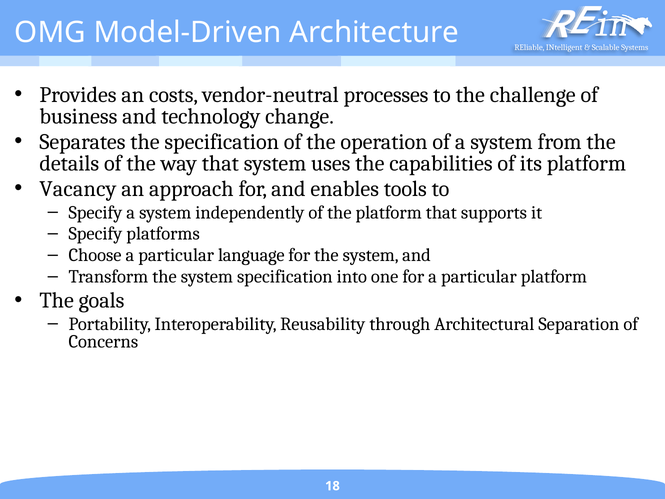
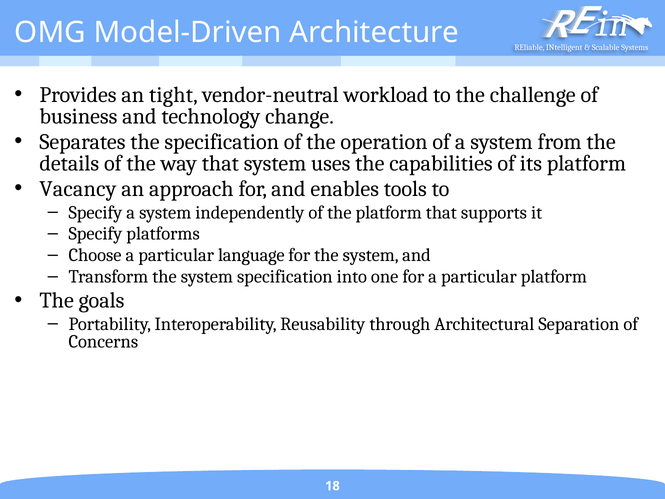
costs: costs -> tight
processes: processes -> workload
